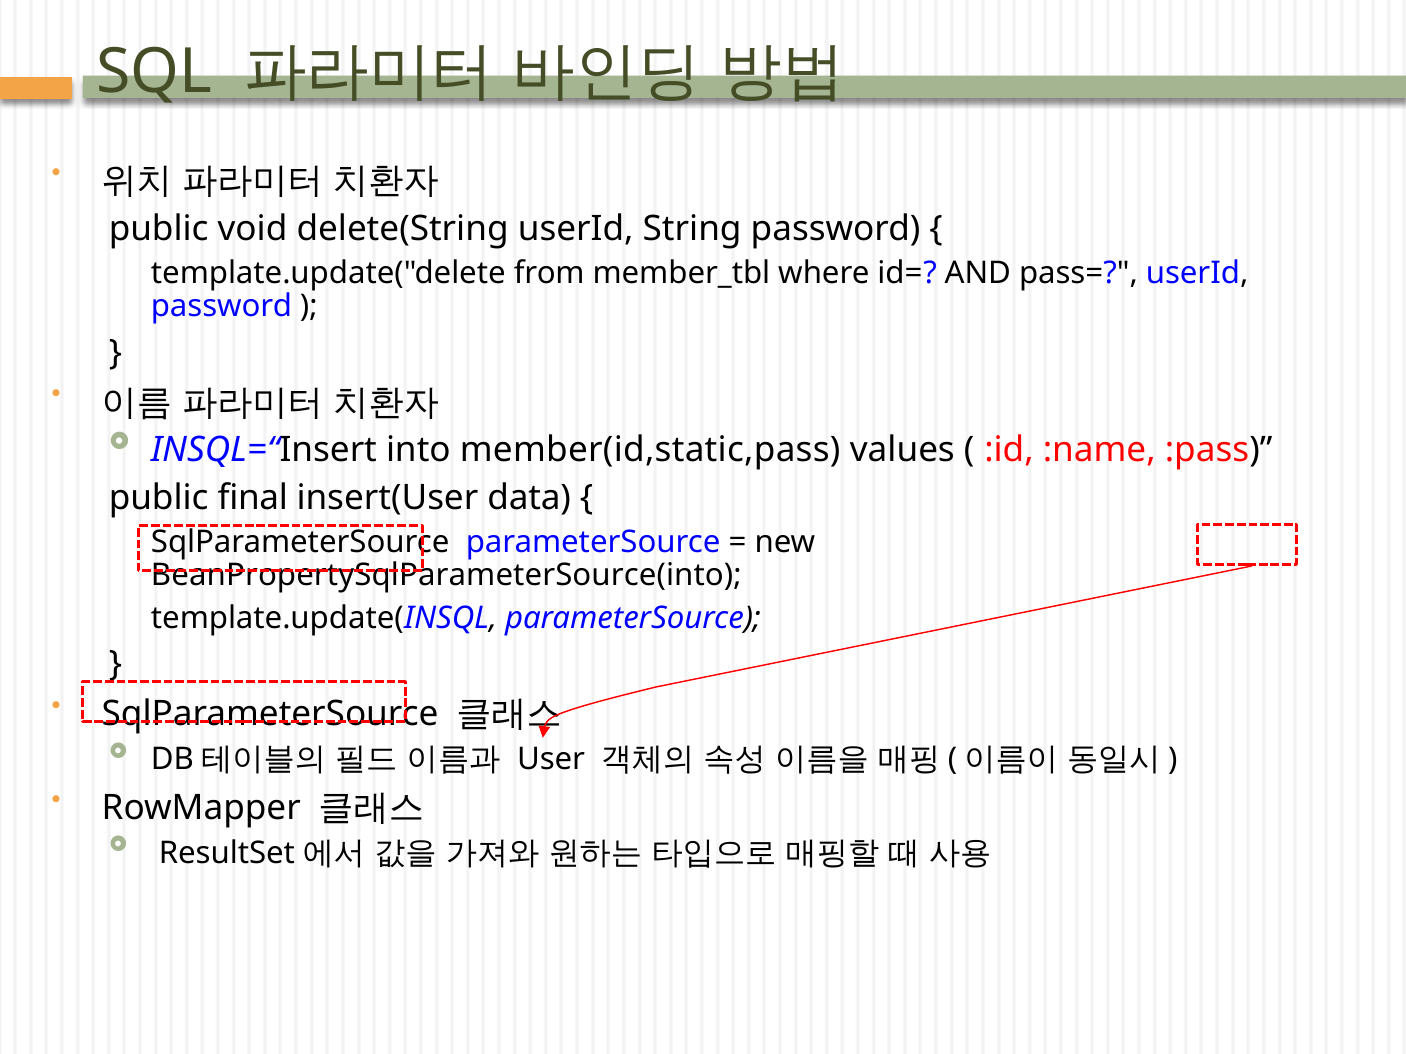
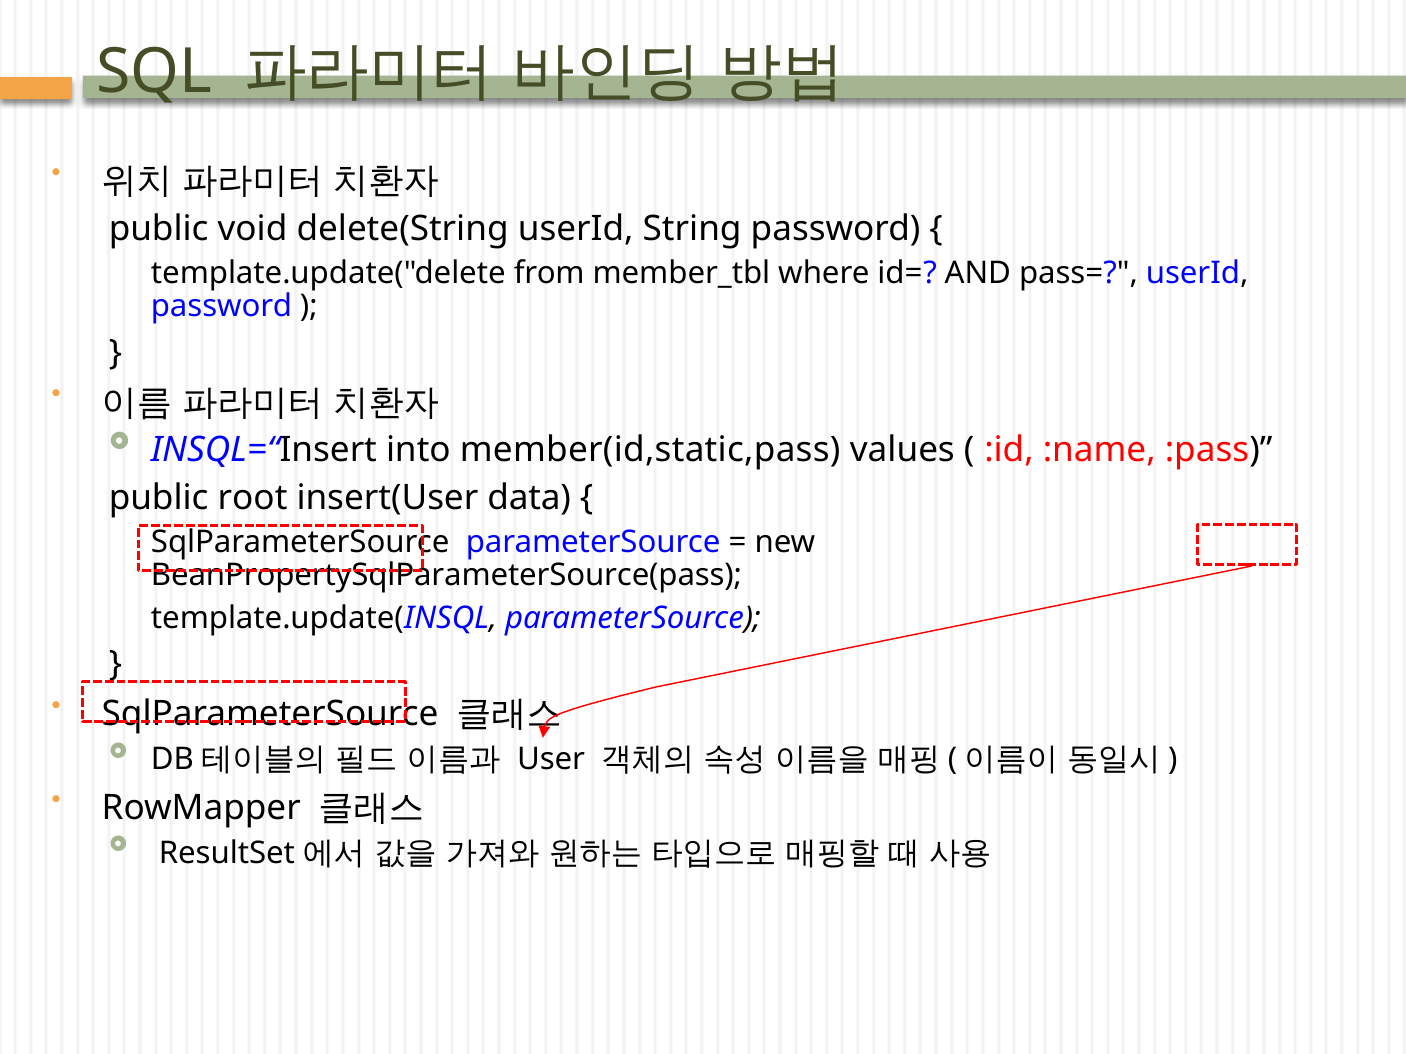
final: final -> root
BeanPropertySqlParameterSource(into: BeanPropertySqlParameterSource(into -> BeanPropertySqlParameterSource(pass
